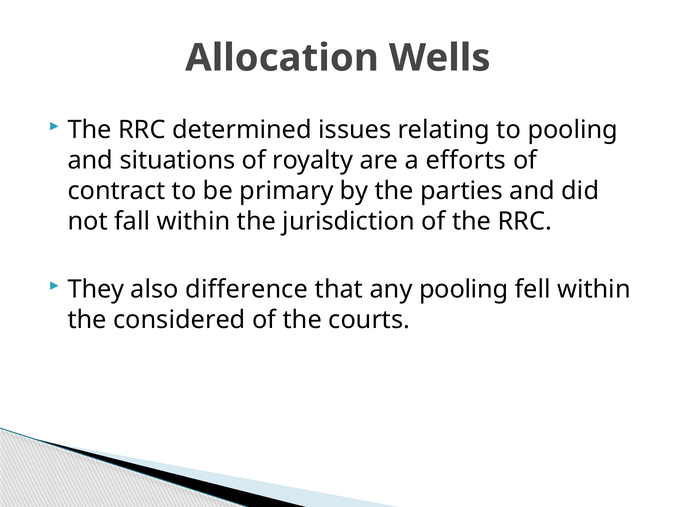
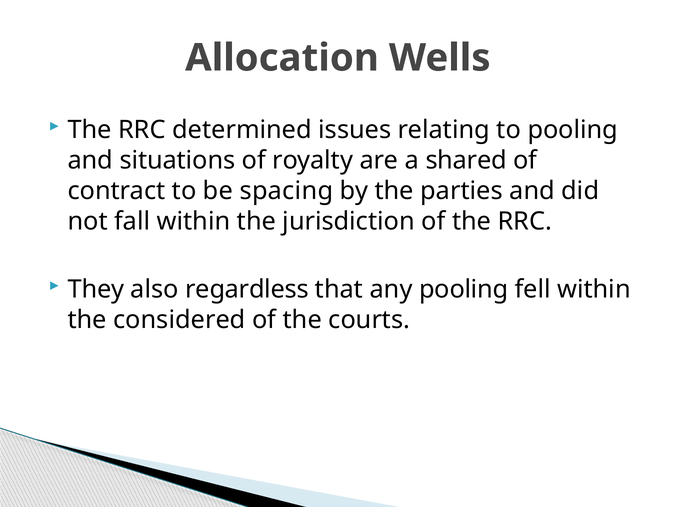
efforts: efforts -> shared
primary: primary -> spacing
difference: difference -> regardless
